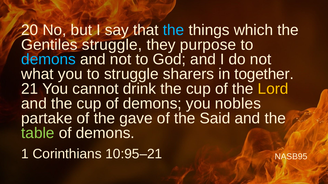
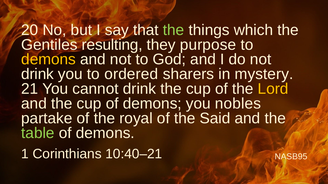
the at (174, 30) colour: light blue -> light green
Gentiles struggle: struggle -> resulting
demons at (49, 60) colour: light blue -> yellow
what at (37, 74): what -> drink
to struggle: struggle -> ordered
together: together -> mystery
gave: gave -> royal
10:95–21: 10:95–21 -> 10:40–21
